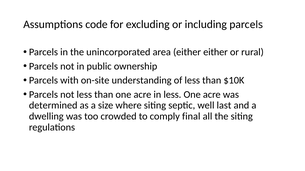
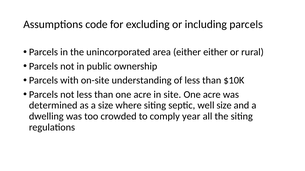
in less: less -> site
well last: last -> size
final: final -> year
